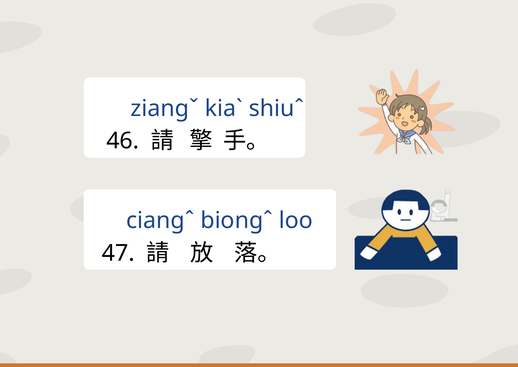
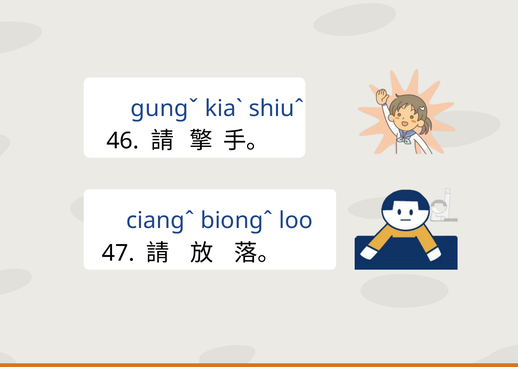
ziangˇ: ziangˇ -> gungˇ
